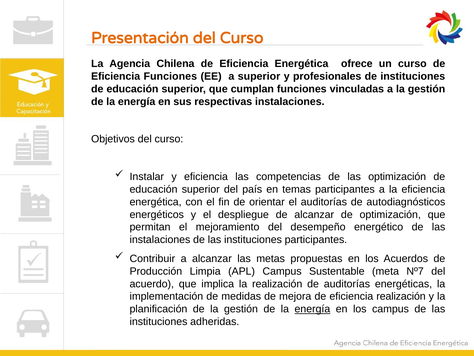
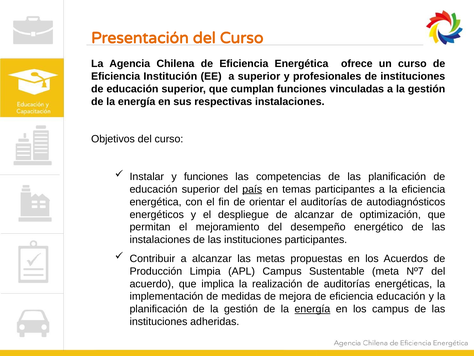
Eficiencia Funciones: Funciones -> Institución
y eficiencia: eficiencia -> funciones
las optimización: optimización -> planificación
país underline: none -> present
eficiencia realización: realización -> educación
